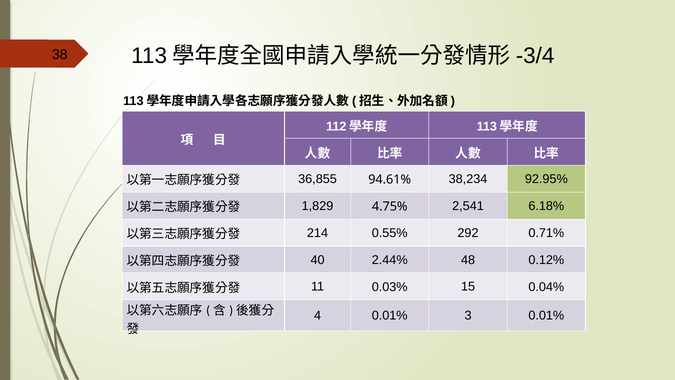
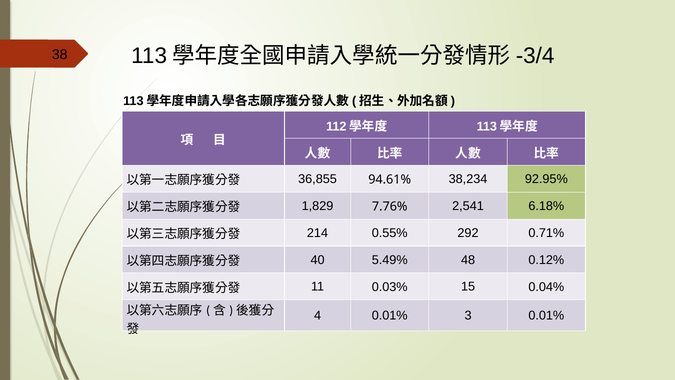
4.75%: 4.75% -> 7.76%
2.44%: 2.44% -> 5.49%
